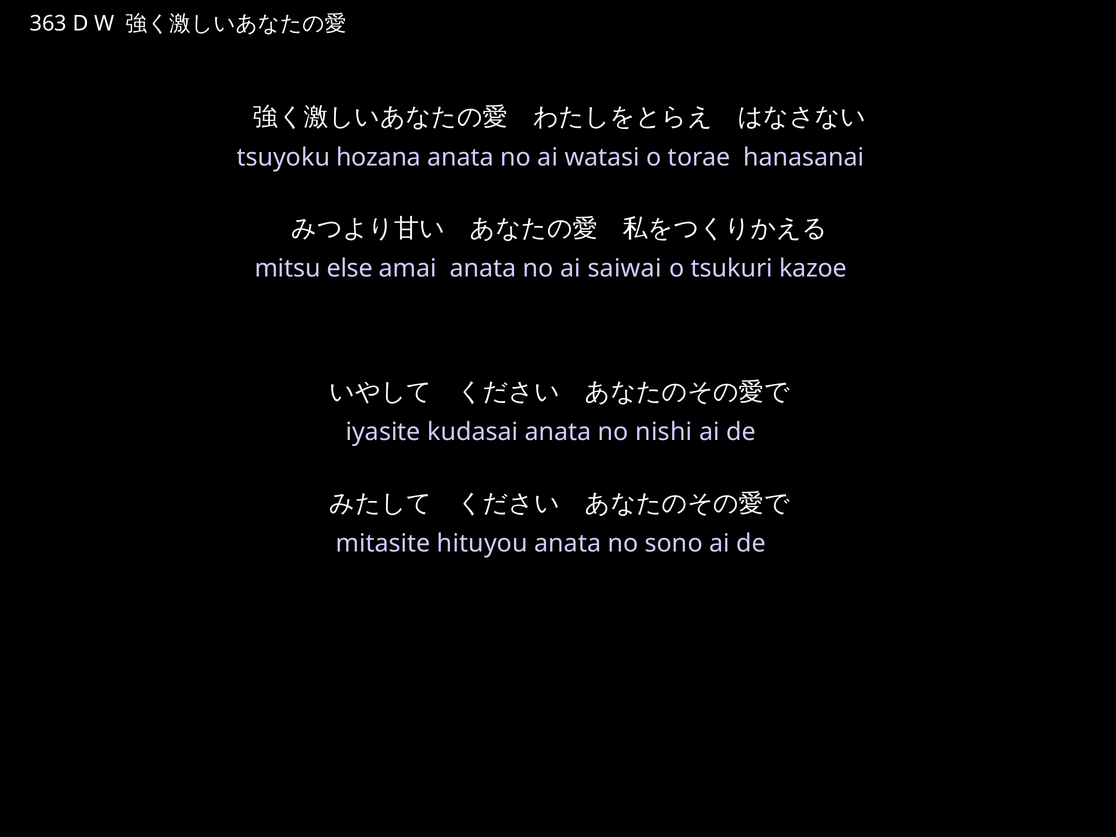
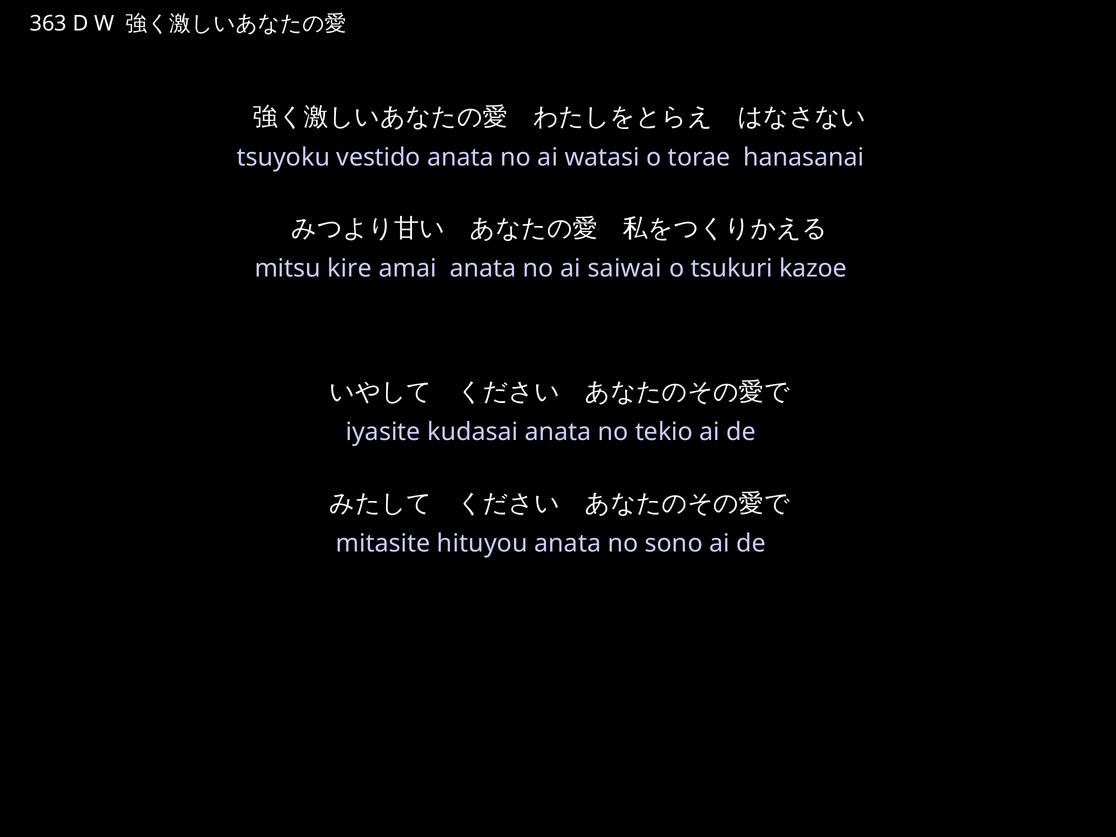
hozana: hozana -> vestido
else: else -> kire
nishi: nishi -> tekio
